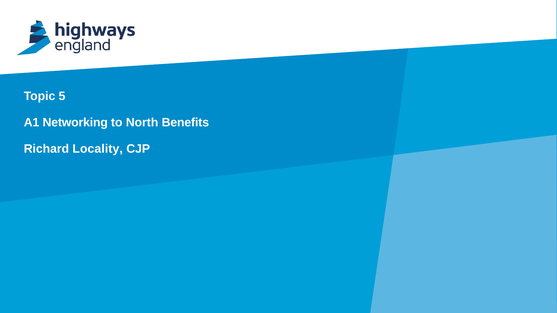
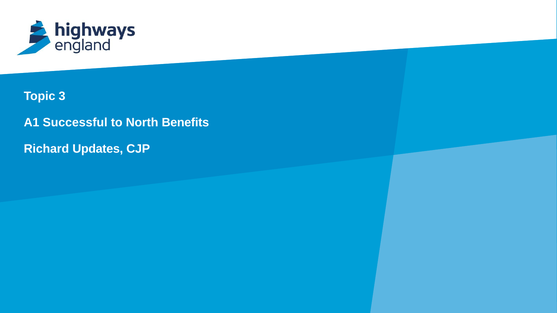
5: 5 -> 3
Networking: Networking -> Successful
Locality: Locality -> Updates
